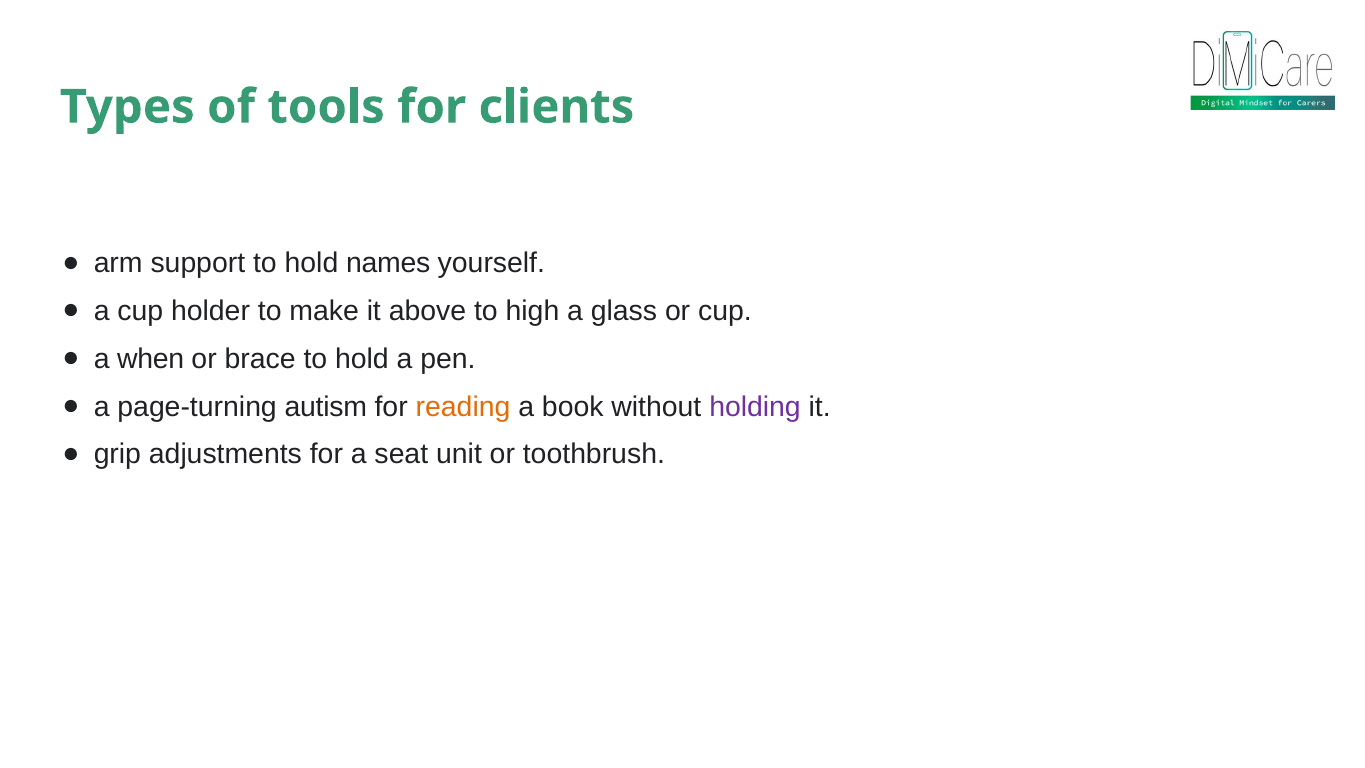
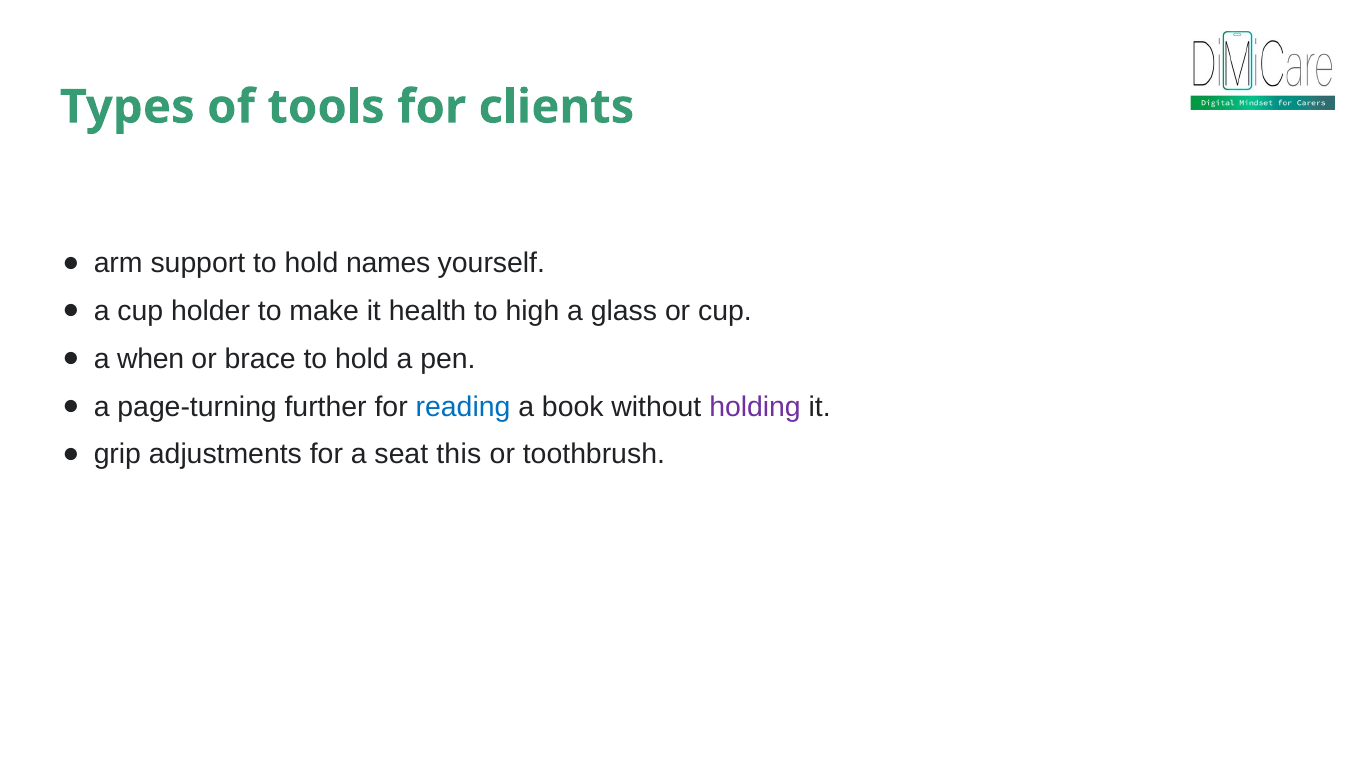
above: above -> health
autism: autism -> further
reading colour: orange -> blue
unit: unit -> this
